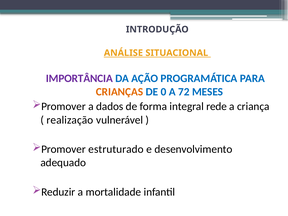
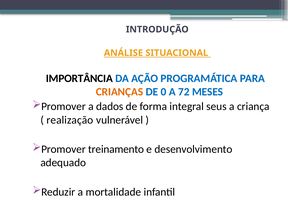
IMPORTÂNCIA colour: purple -> black
rede: rede -> seus
estruturado: estruturado -> treinamento
